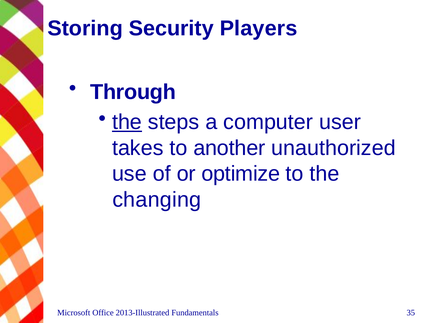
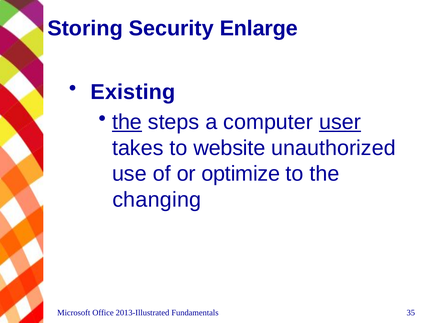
Players: Players -> Enlarge
Through: Through -> Existing
user underline: none -> present
another: another -> website
